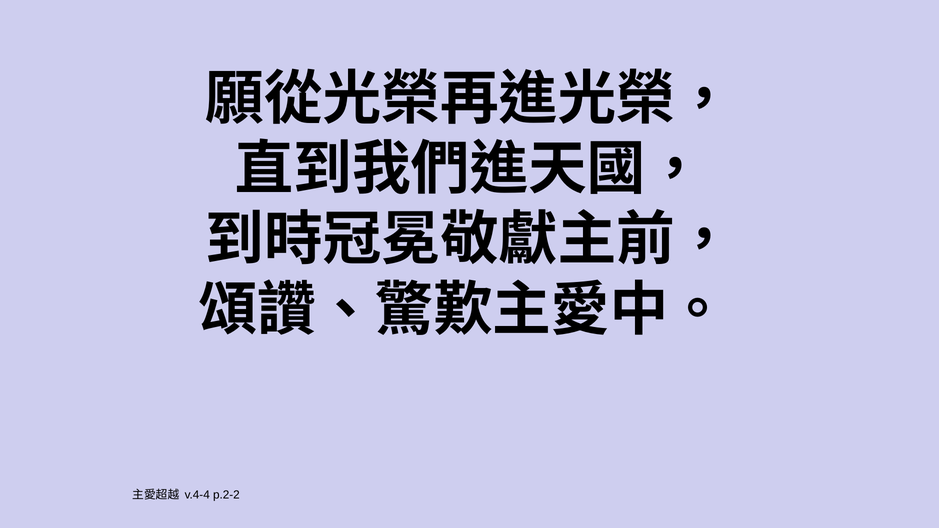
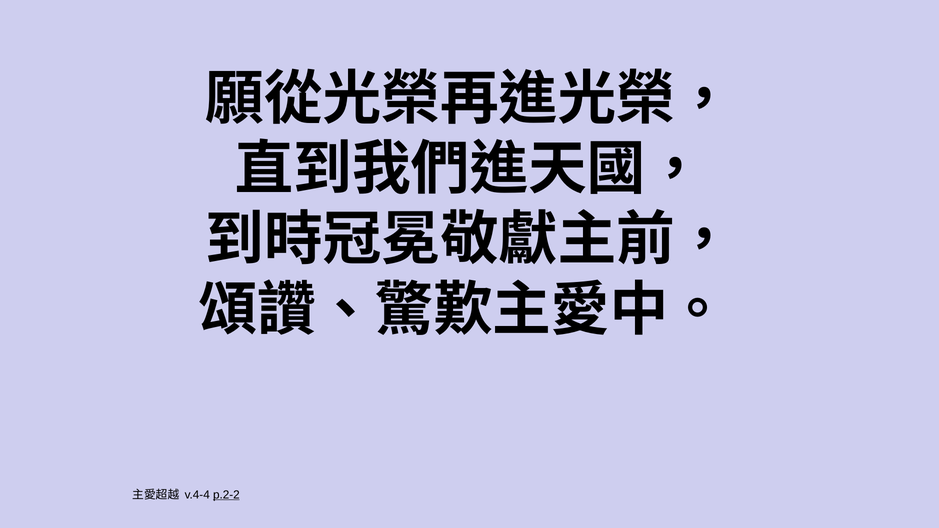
p.2-2 underline: none -> present
